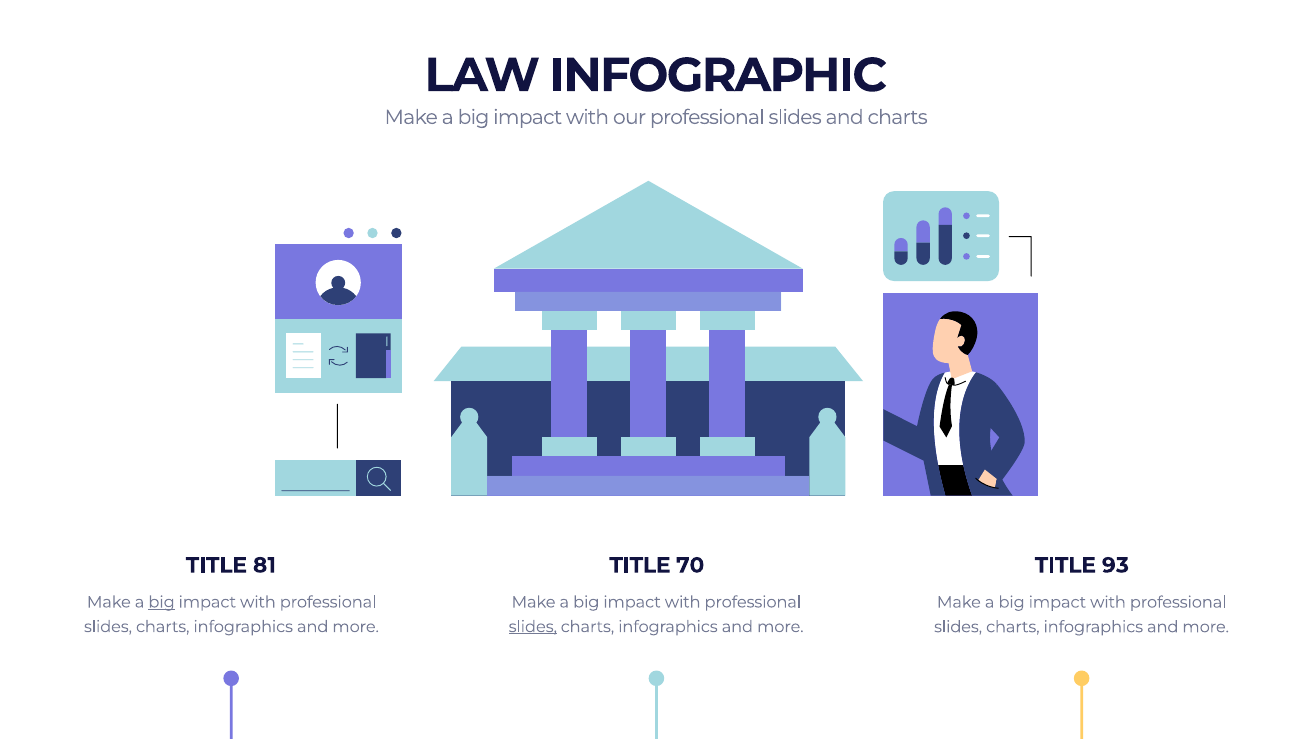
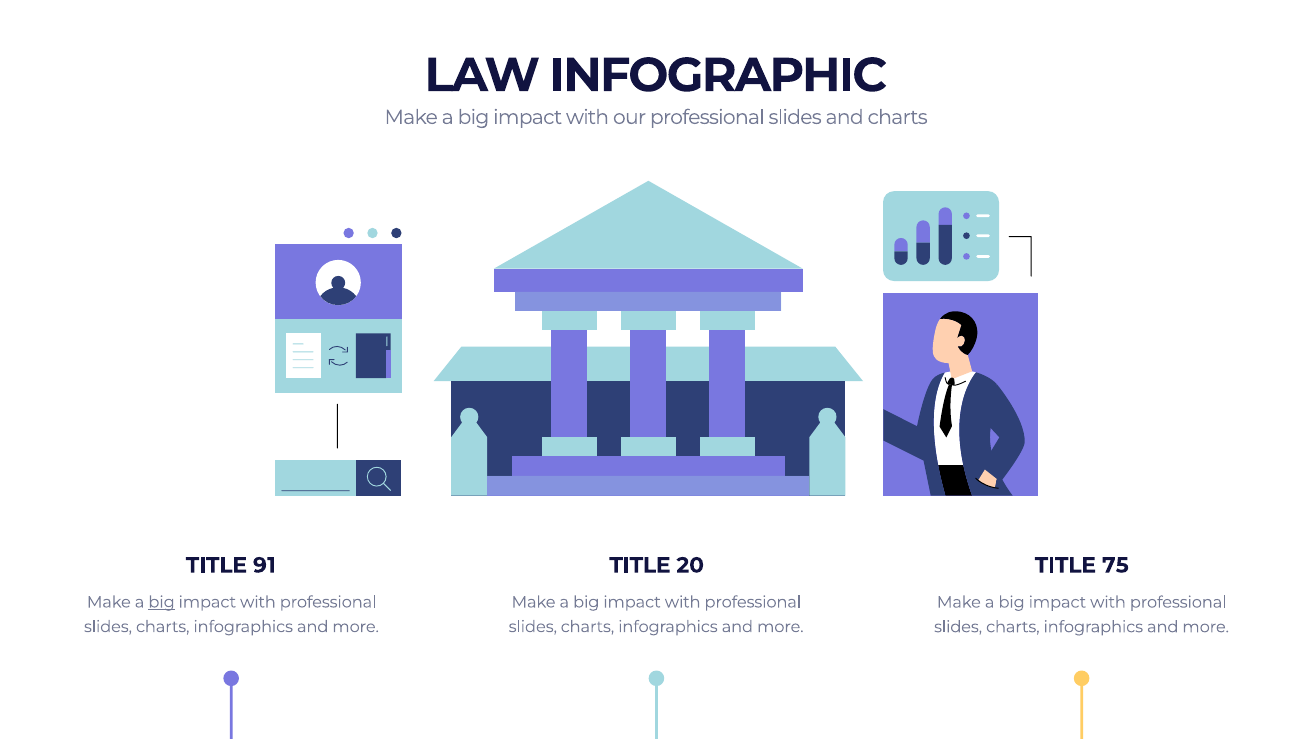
81: 81 -> 91
70: 70 -> 20
93: 93 -> 75
slides at (533, 627) underline: present -> none
